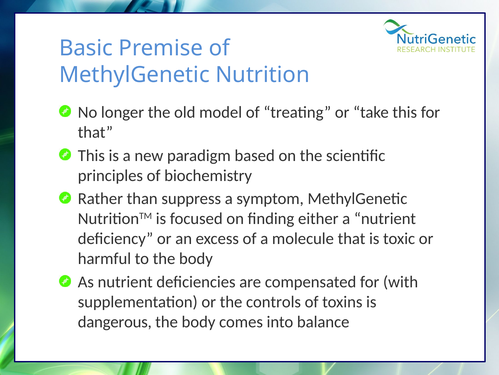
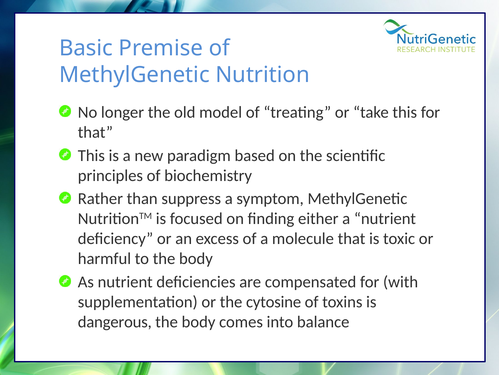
controls: controls -> cytosine
